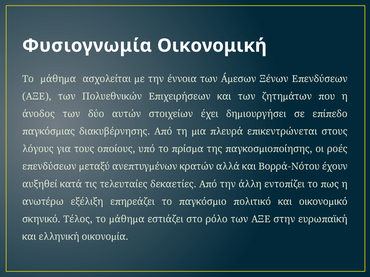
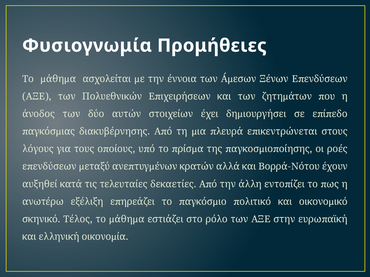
Οικονομική: Οικονομική -> Προμήθειες
